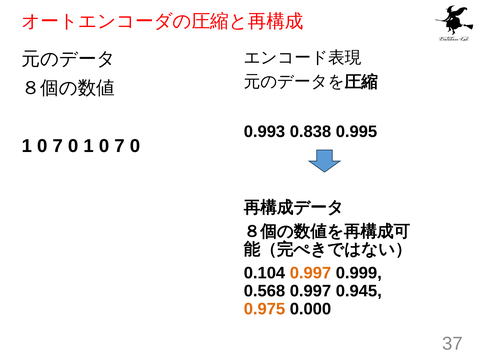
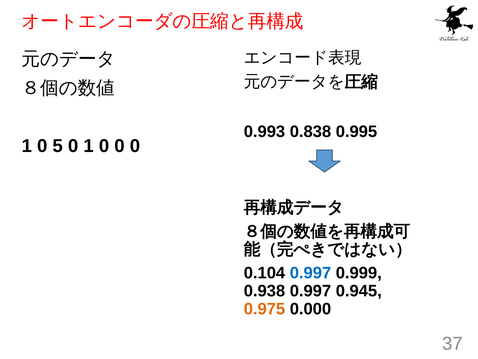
7 at (58, 146): 7 -> 5
0 1 0 7: 7 -> 0
0.997 at (310, 273) colour: orange -> blue
0.568: 0.568 -> 0.938
